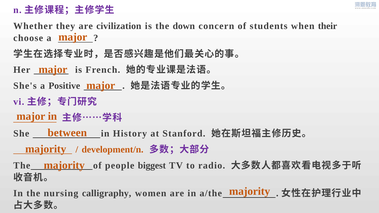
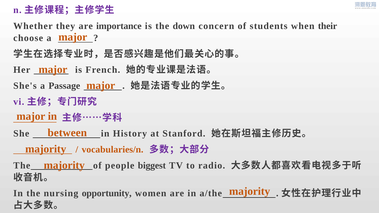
civilization: civilization -> importance
Positive: Positive -> Passage
development/n: development/n -> vocabularies/n
calligraphy: calligraphy -> opportunity
